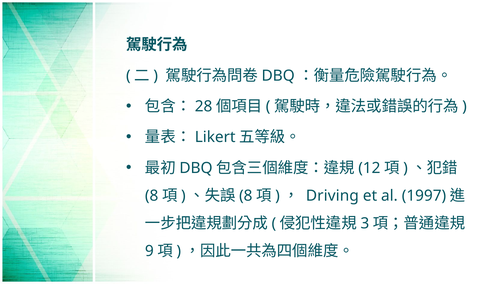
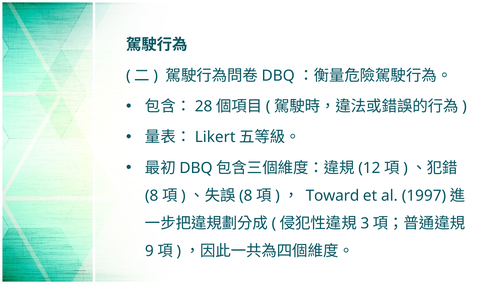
Driving: Driving -> Toward
